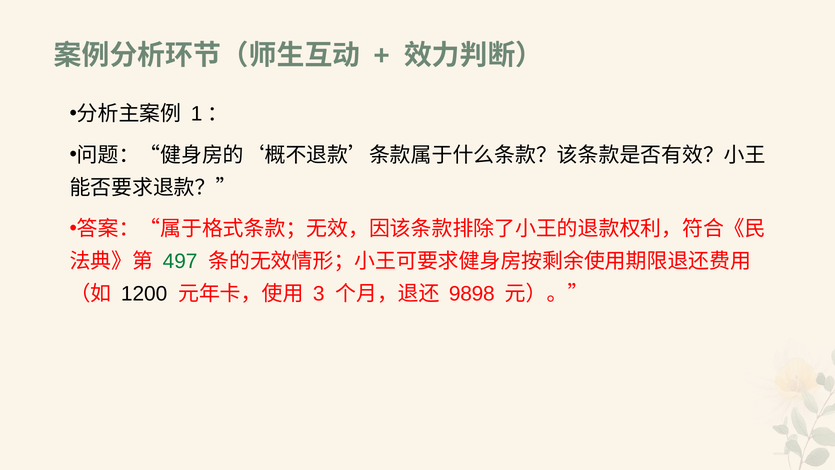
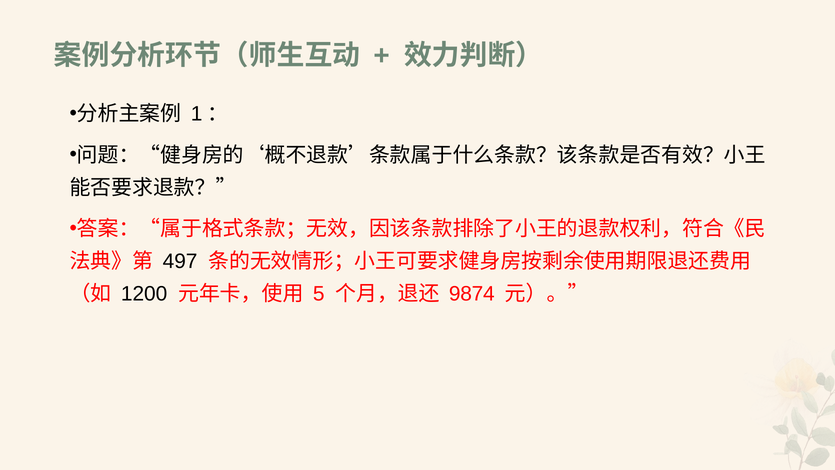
497 colour: green -> black
3: 3 -> 5
9898: 9898 -> 9874
